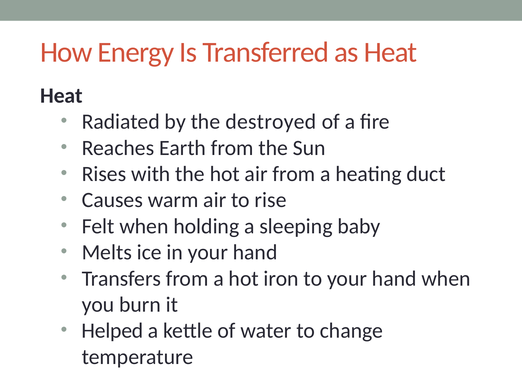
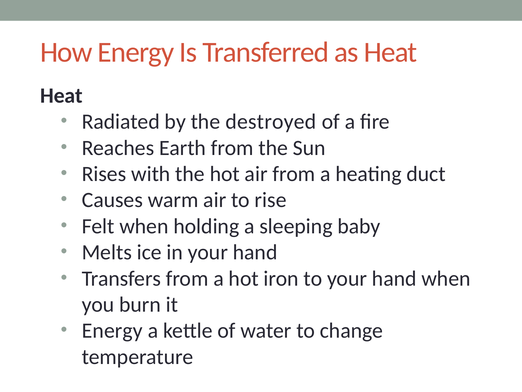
Helped at (112, 330): Helped -> Energy
